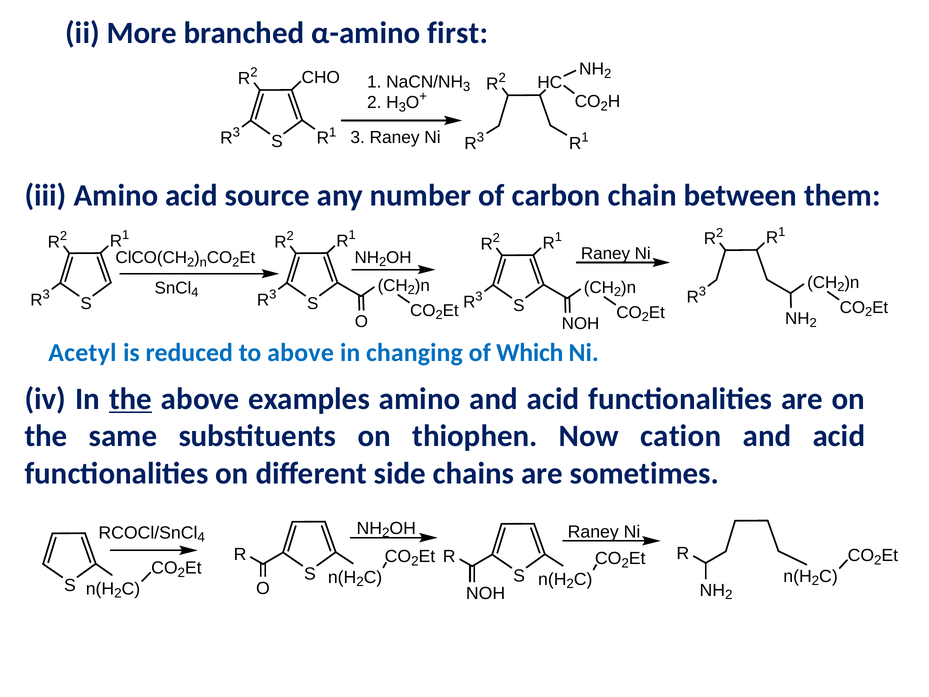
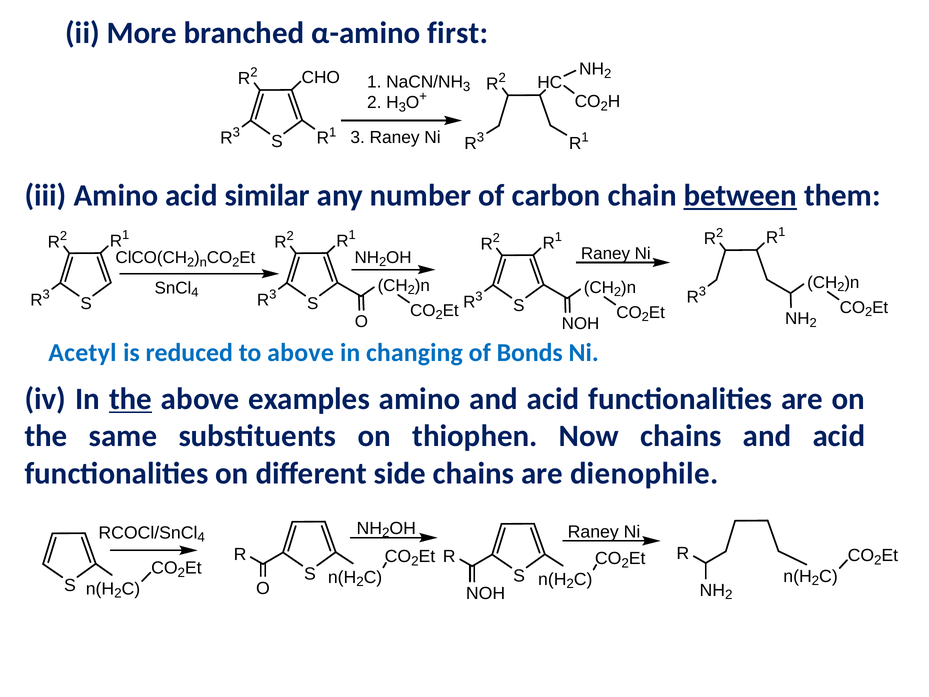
source: source -> similar
between underline: none -> present
Which: Which -> Bonds
Now cation: cation -> chains
sometimes: sometimes -> dienophile
